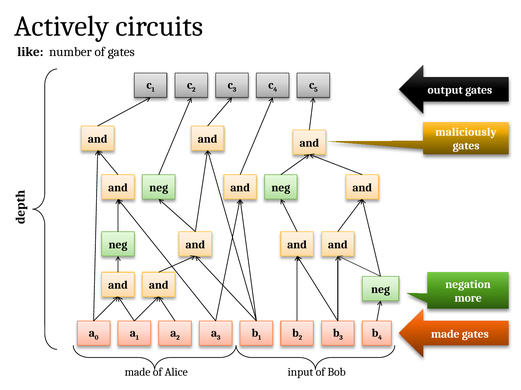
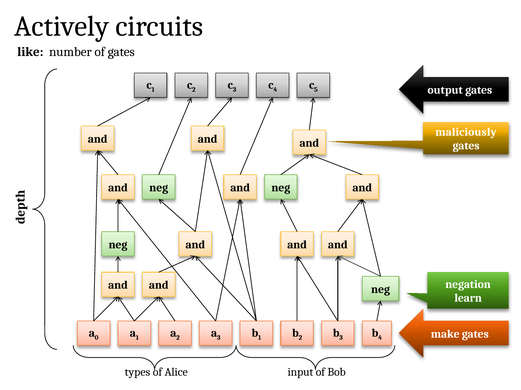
more: more -> learn
made at (445, 335): made -> make
made at (138, 373): made -> types
